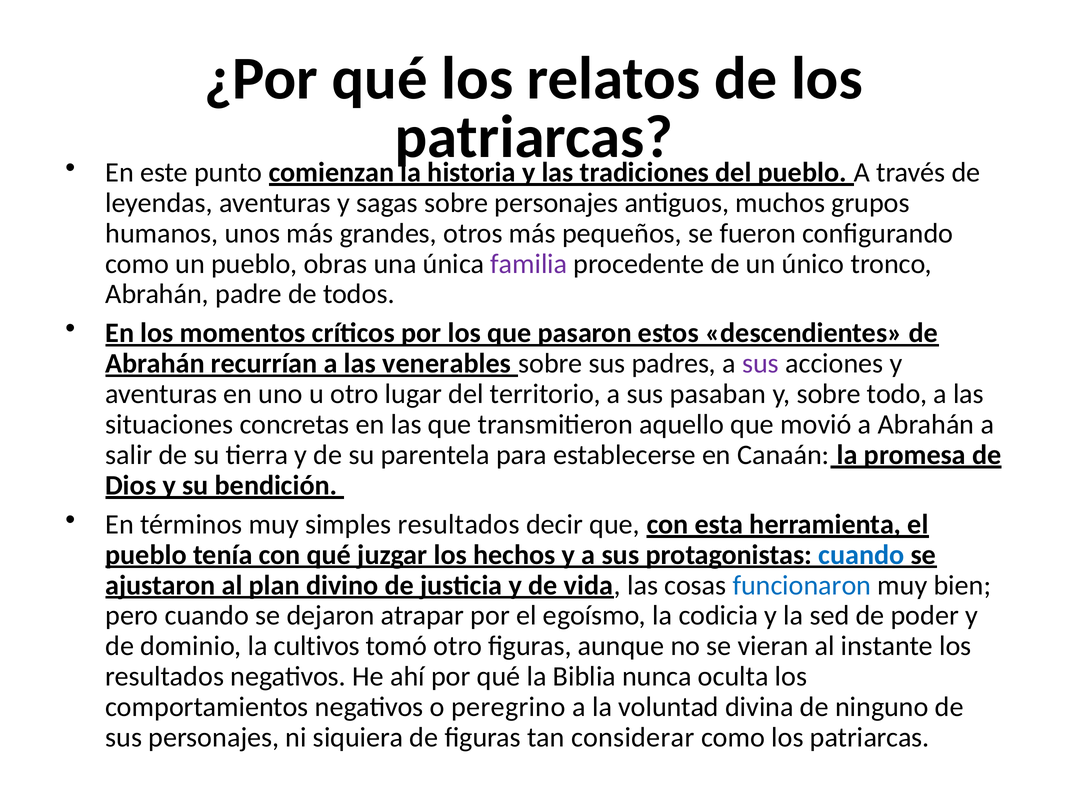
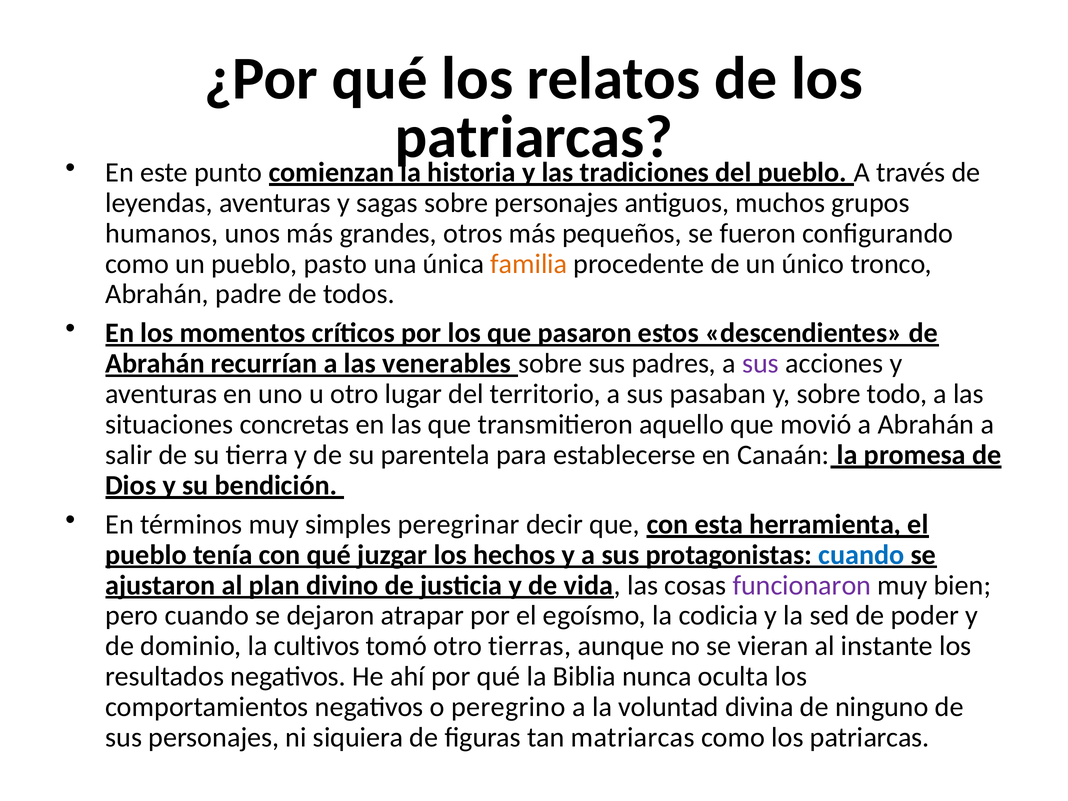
obras: obras -> pasto
familia colour: purple -> orange
simples resultados: resultados -> peregrinar
funcionaron colour: blue -> purple
otro ﬁguras: ﬁguras -> tierras
considerar: considerar -> matriarcas
